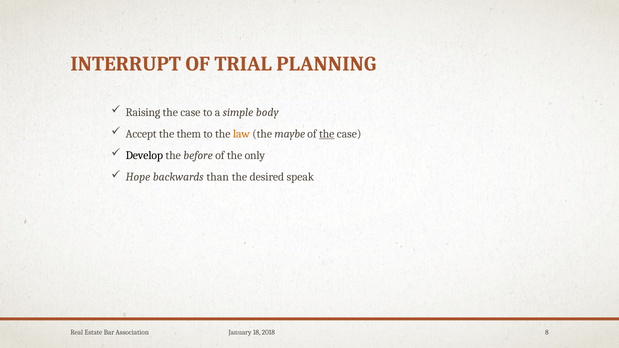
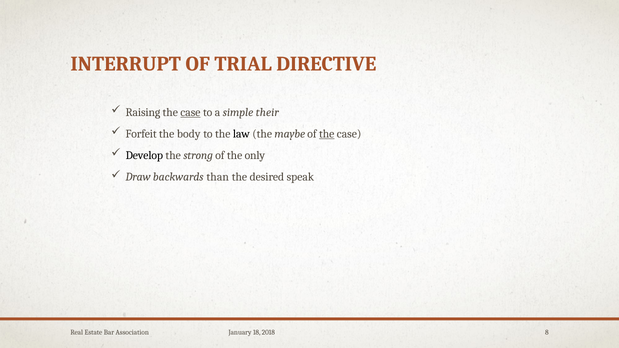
PLANNING: PLANNING -> DIRECTIVE
case at (190, 112) underline: none -> present
body: body -> their
Accept: Accept -> Forfeit
them: them -> body
law colour: orange -> black
before: before -> strong
Hope: Hope -> Draw
